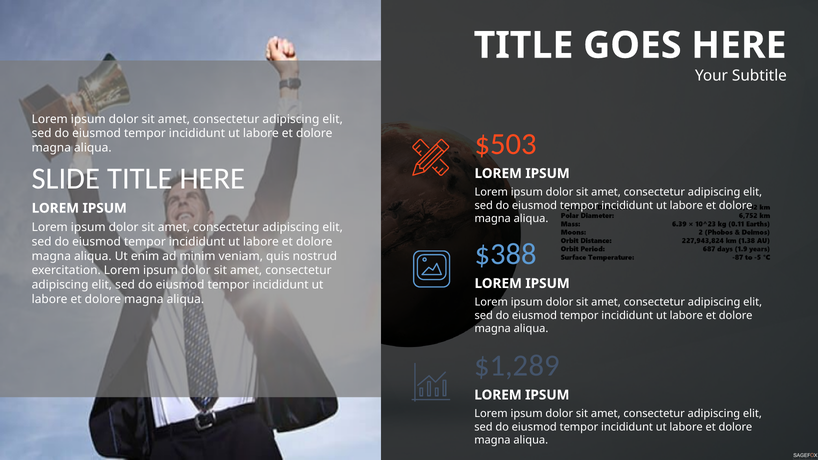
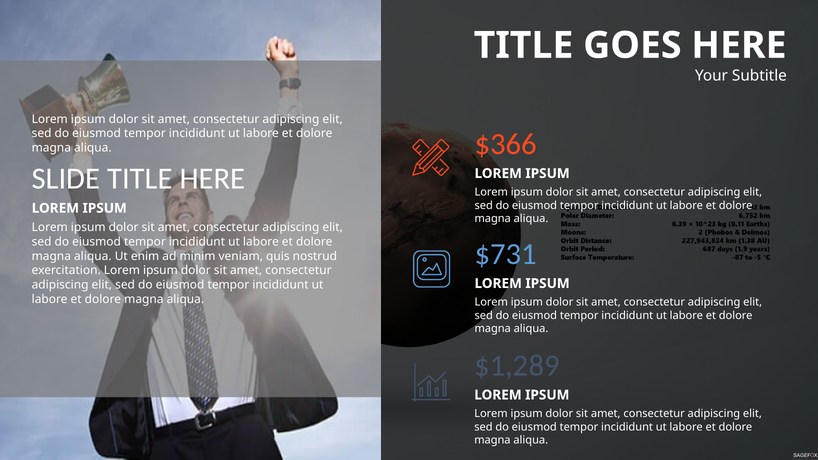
$503: $503 -> $366
$388: $388 -> $731
